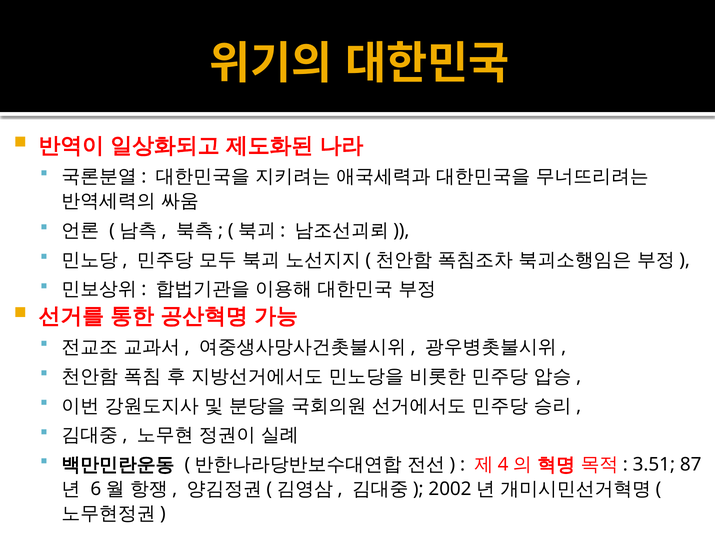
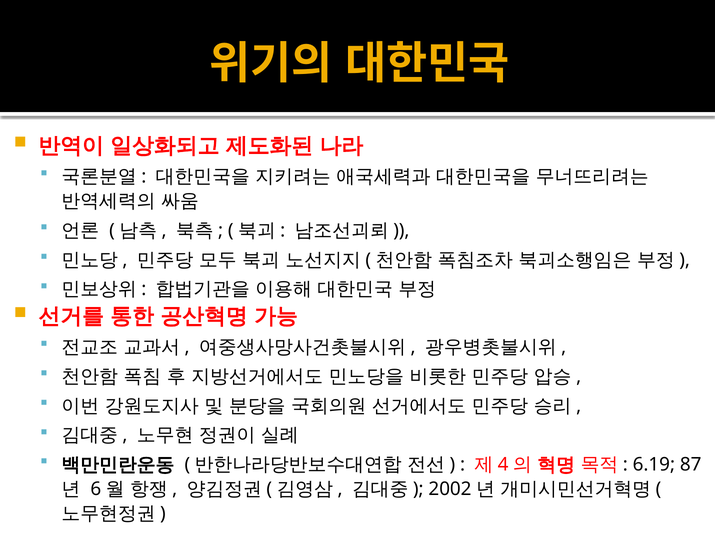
3.51: 3.51 -> 6.19
